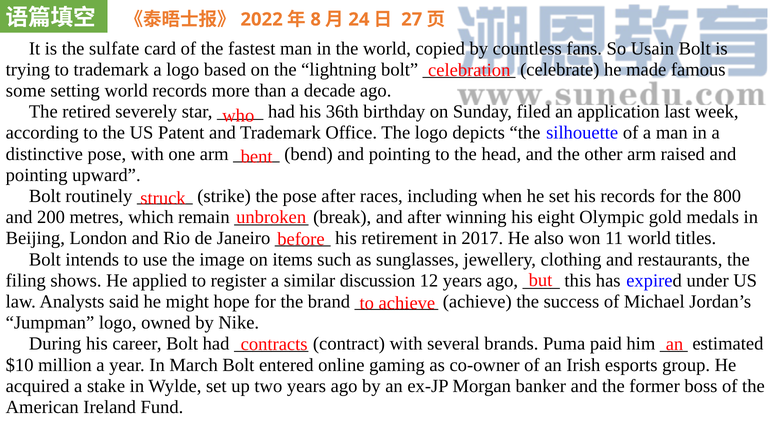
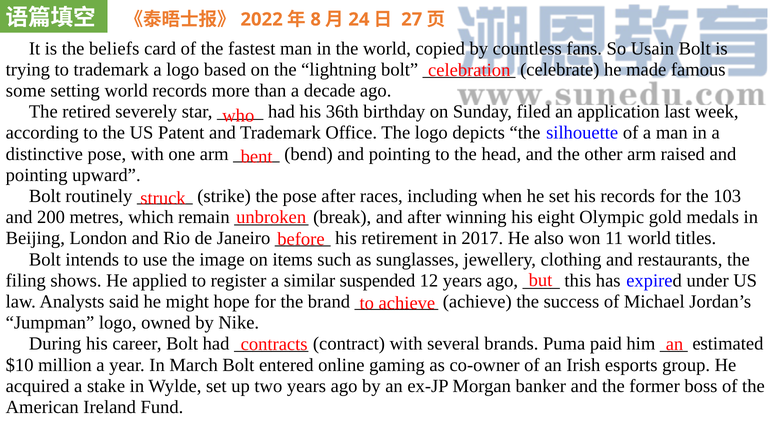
sulfate: sulfate -> beliefs
800: 800 -> 103
discussion: discussion -> suspended
